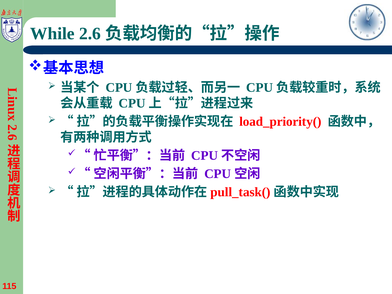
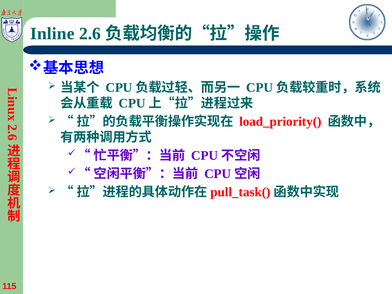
While: While -> Inline
